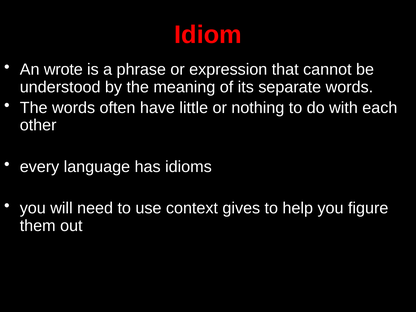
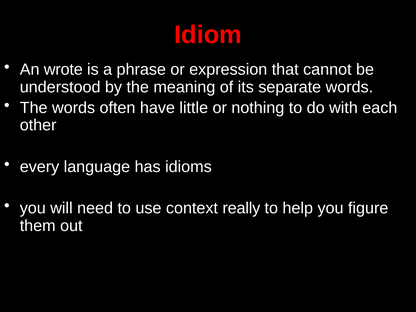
gives: gives -> really
